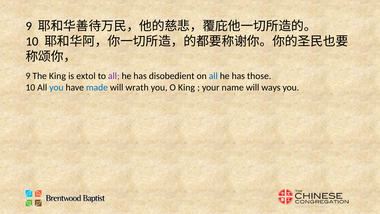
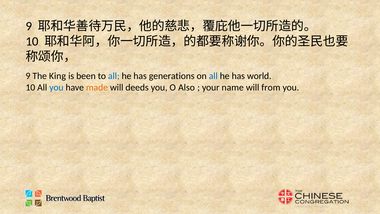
extol: extol -> been
all at (114, 76) colour: purple -> blue
disobedient: disobedient -> generations
those: those -> world
made colour: blue -> orange
wrath: wrath -> deeds
O King: King -> Also
ways: ways -> from
